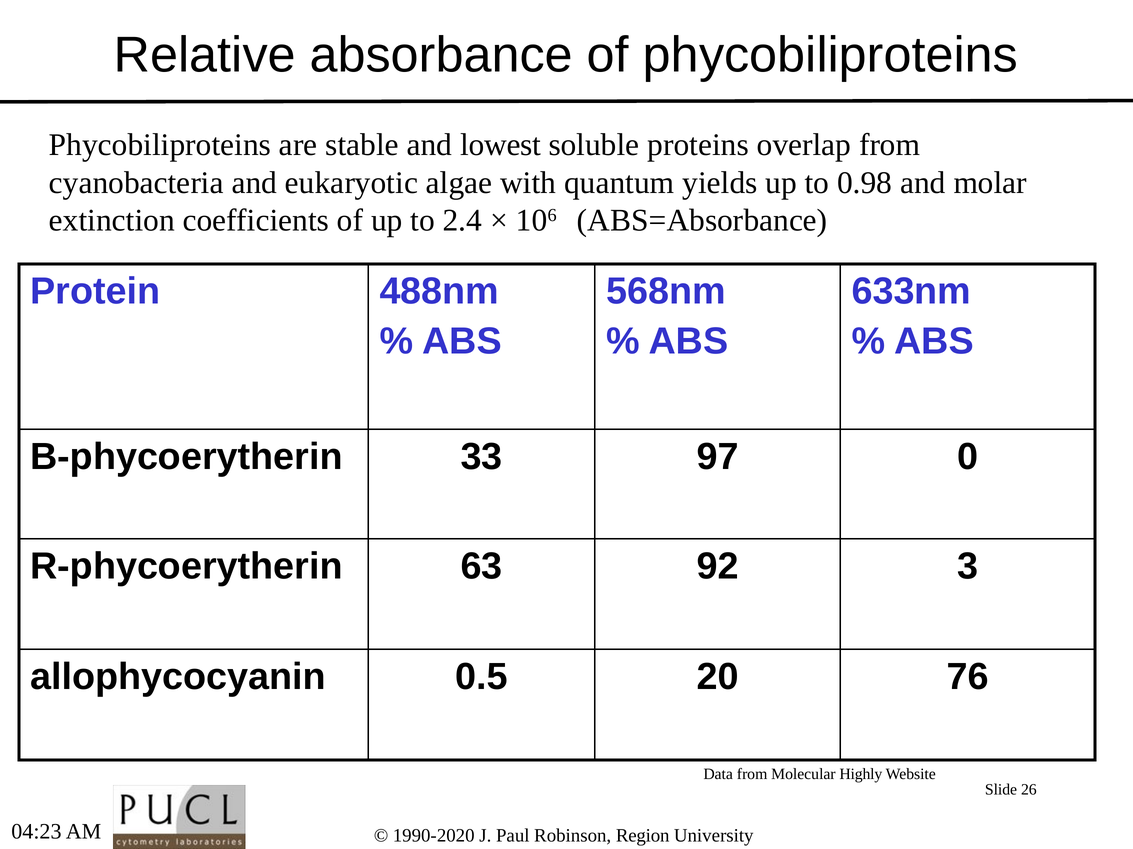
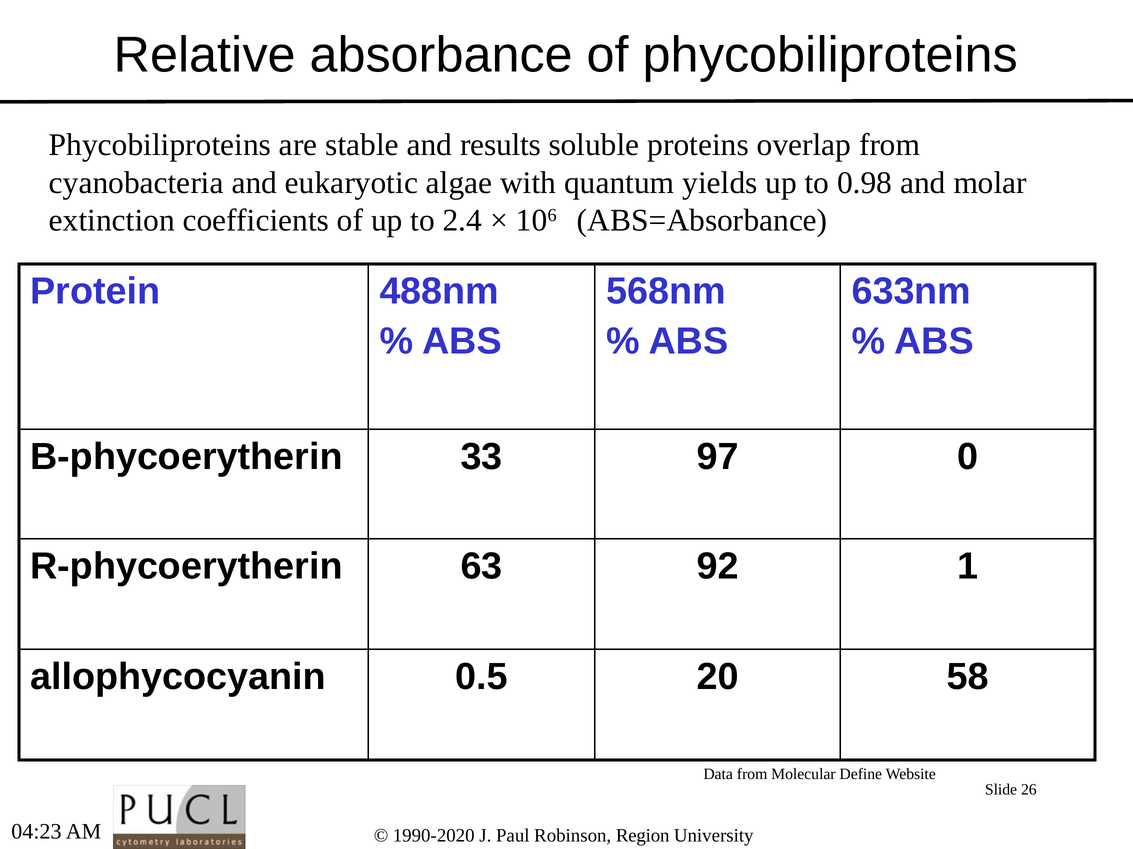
lowest: lowest -> results
3: 3 -> 1
76: 76 -> 58
Highly: Highly -> Define
